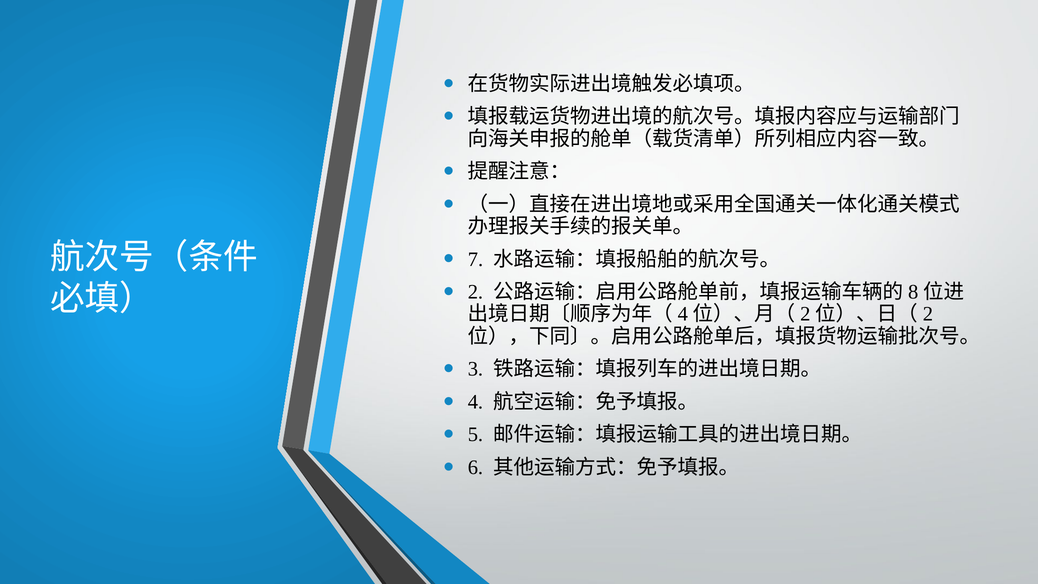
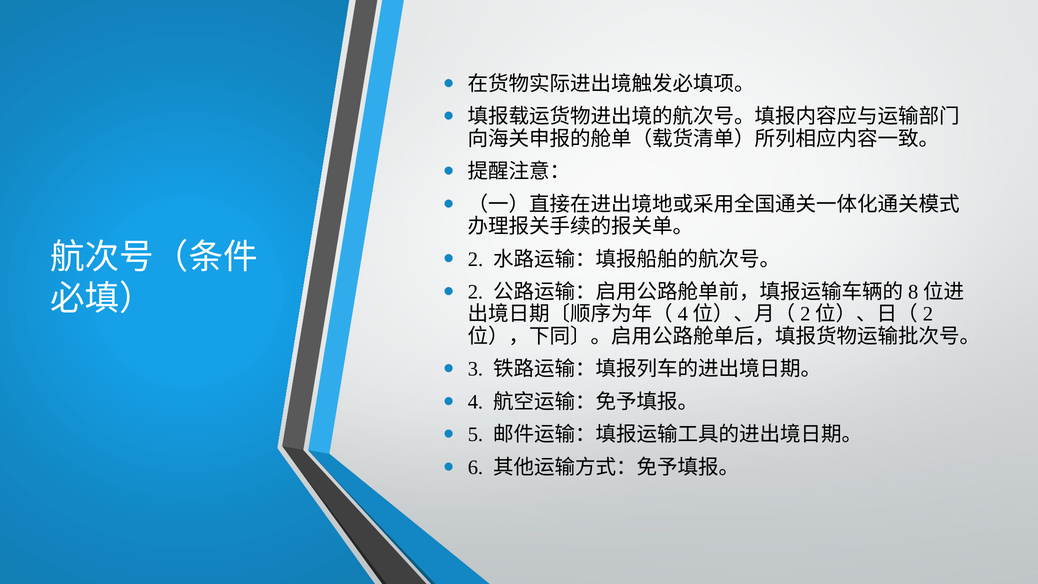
7 at (475, 259): 7 -> 2
